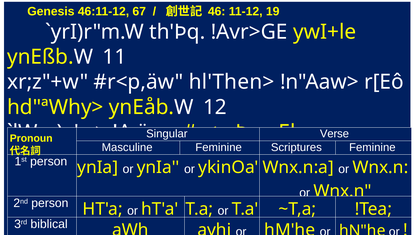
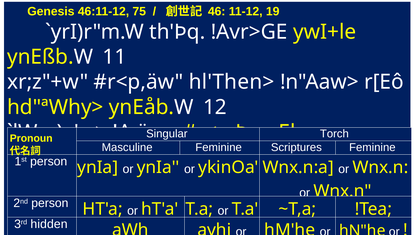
67: 67 -> 75
Verse: Verse -> Torch
biblical: biblical -> hidden
